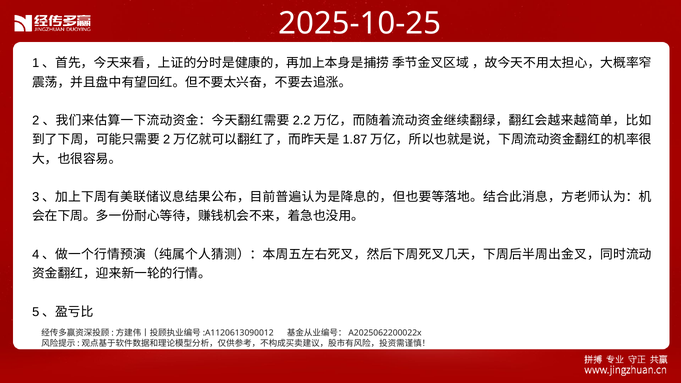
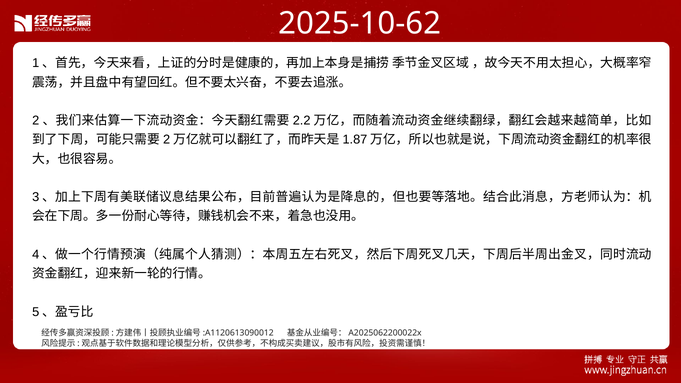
2025-10-25: 2025-10-25 -> 2025-10-62
